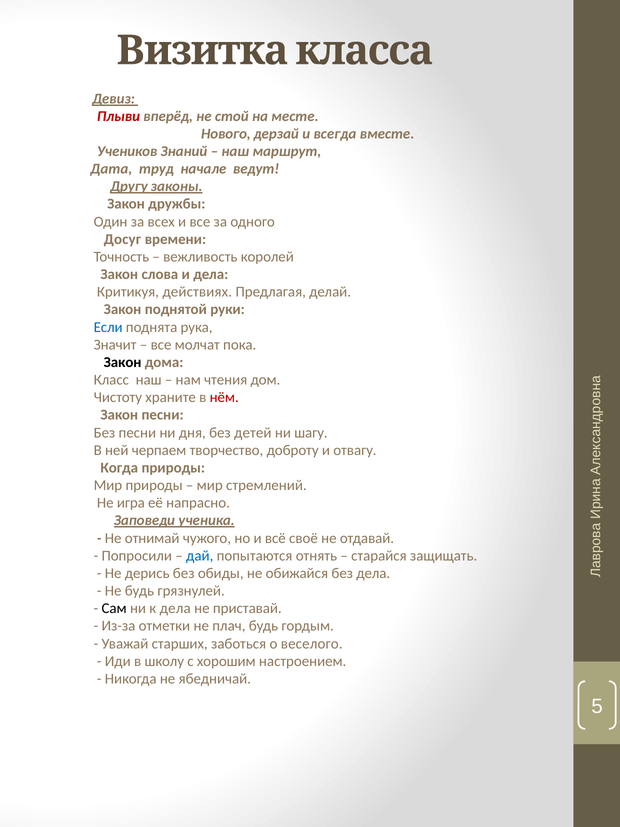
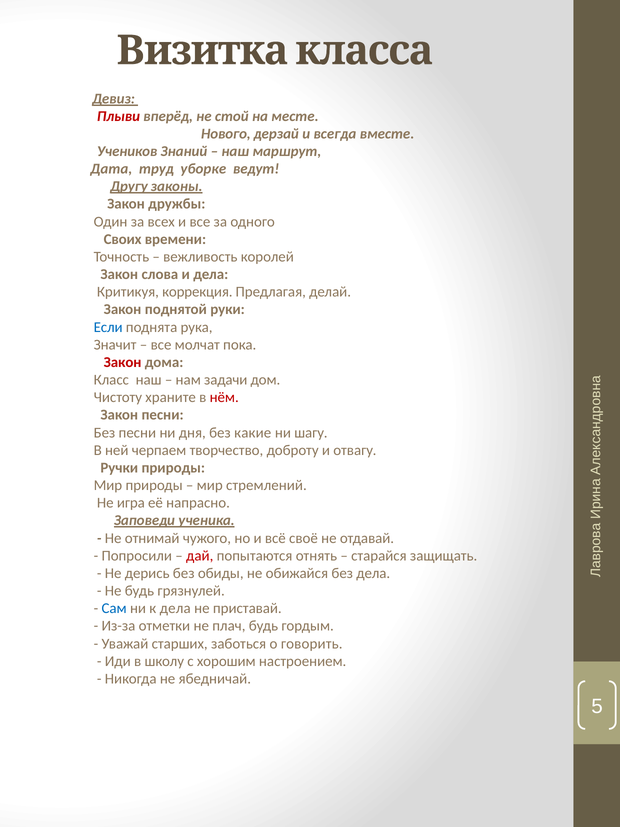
начале: начале -> уборке
Досуг: Досуг -> Своих
действиях: действиях -> коррекция
Закон at (123, 362) colour: black -> red
чтения: чтения -> задачи
детей: детей -> какие
Когда: Когда -> Ручки
дай colour: blue -> red
Сам colour: black -> blue
веселого: веселого -> говорить
